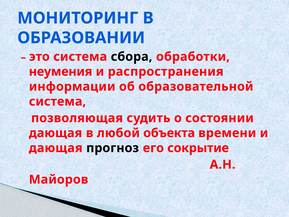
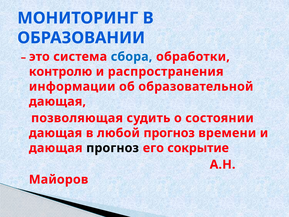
сбора colour: black -> blue
неумения: неумения -> контролю
система at (57, 101): система -> дающая
любой объекта: объекта -> прогноз
